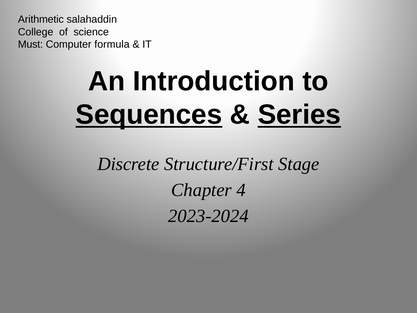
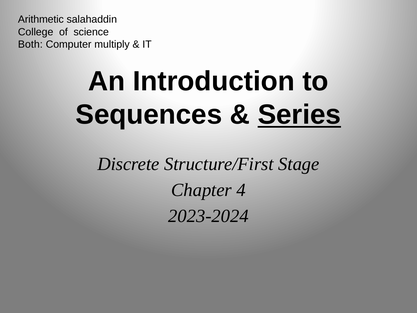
Must: Must -> Both
formula: formula -> multiply
Sequences underline: present -> none
